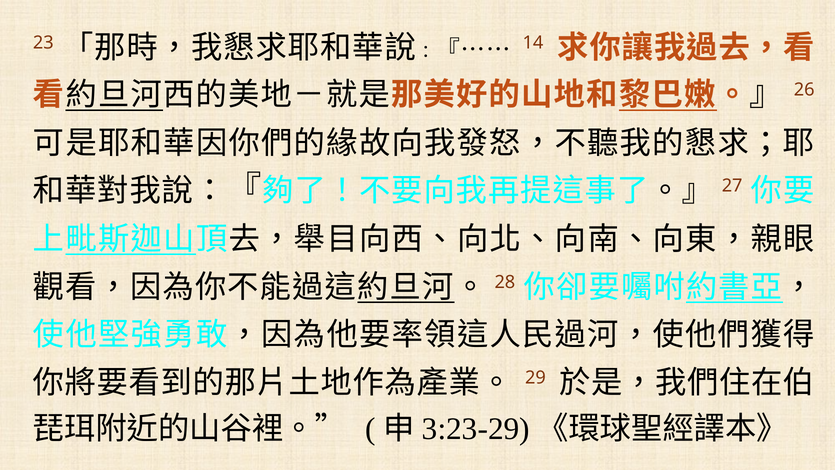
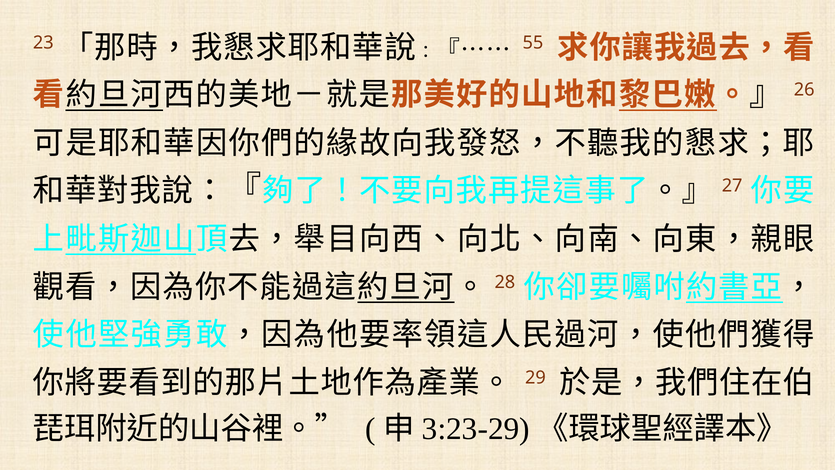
14: 14 -> 55
